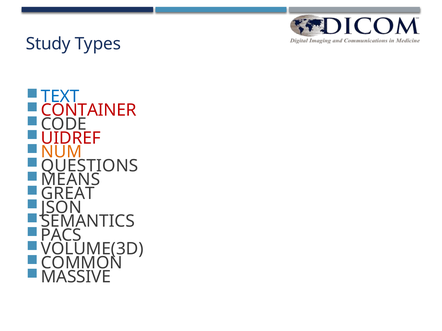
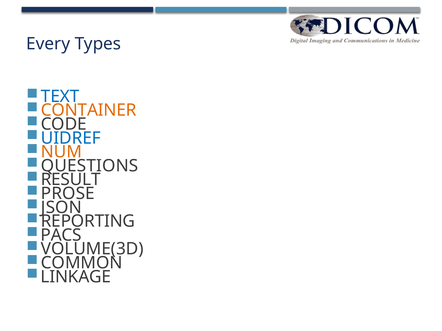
Study: Study -> Every
CONTAINER colour: red -> orange
UIDREF colour: red -> blue
MEANS: MEANS -> RESULT
GREAT: GREAT -> PROSE
SEMANTICS: SEMANTICS -> REPORTING
MASSIVE: MASSIVE -> LINKAGE
